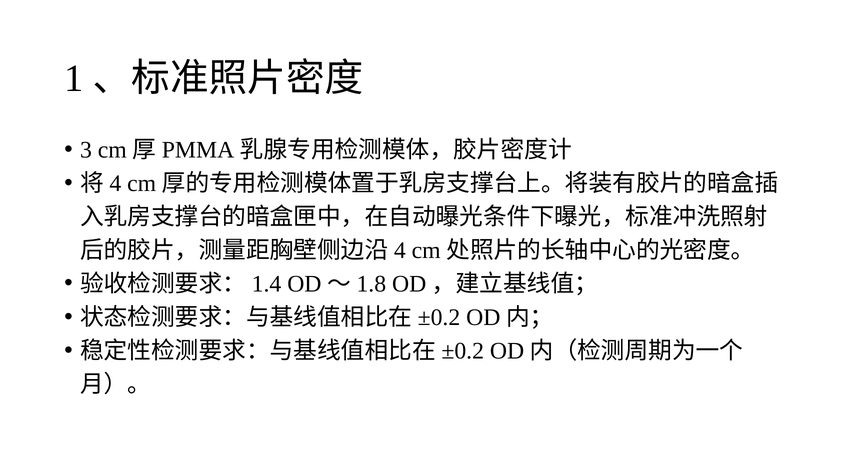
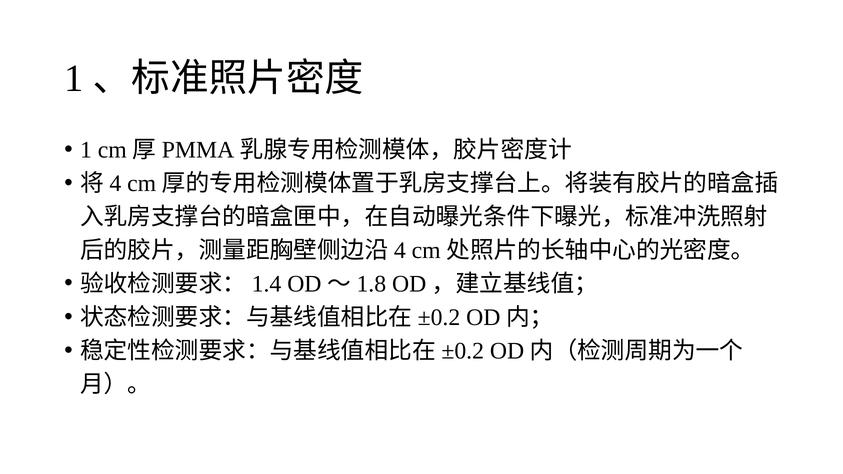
3 at (86, 150): 3 -> 1
